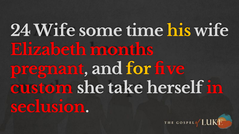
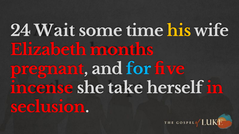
24 Wife: Wife -> Wait
for colour: yellow -> light blue
custom: custom -> incense
